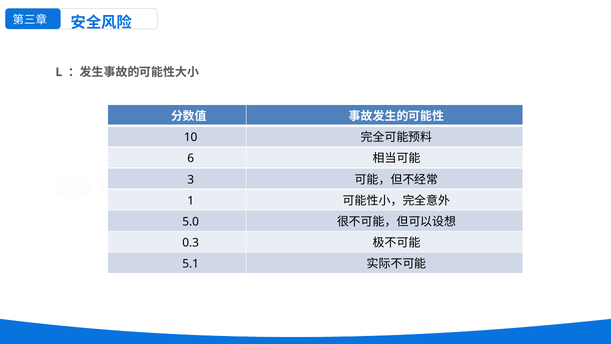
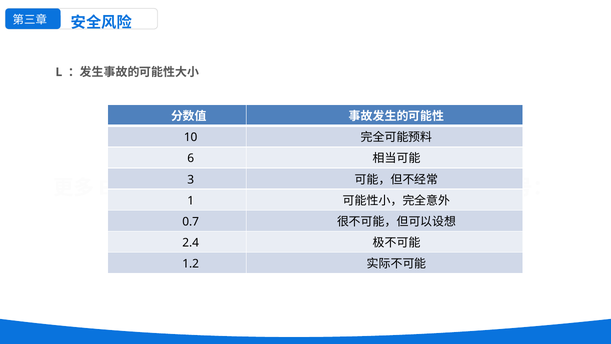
5.0: 5.0 -> 0.7
0.3: 0.3 -> 2.4
5.1: 5.1 -> 1.2
